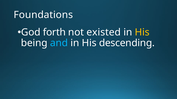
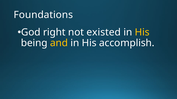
forth: forth -> right
and colour: light blue -> yellow
descending: descending -> accomplish
